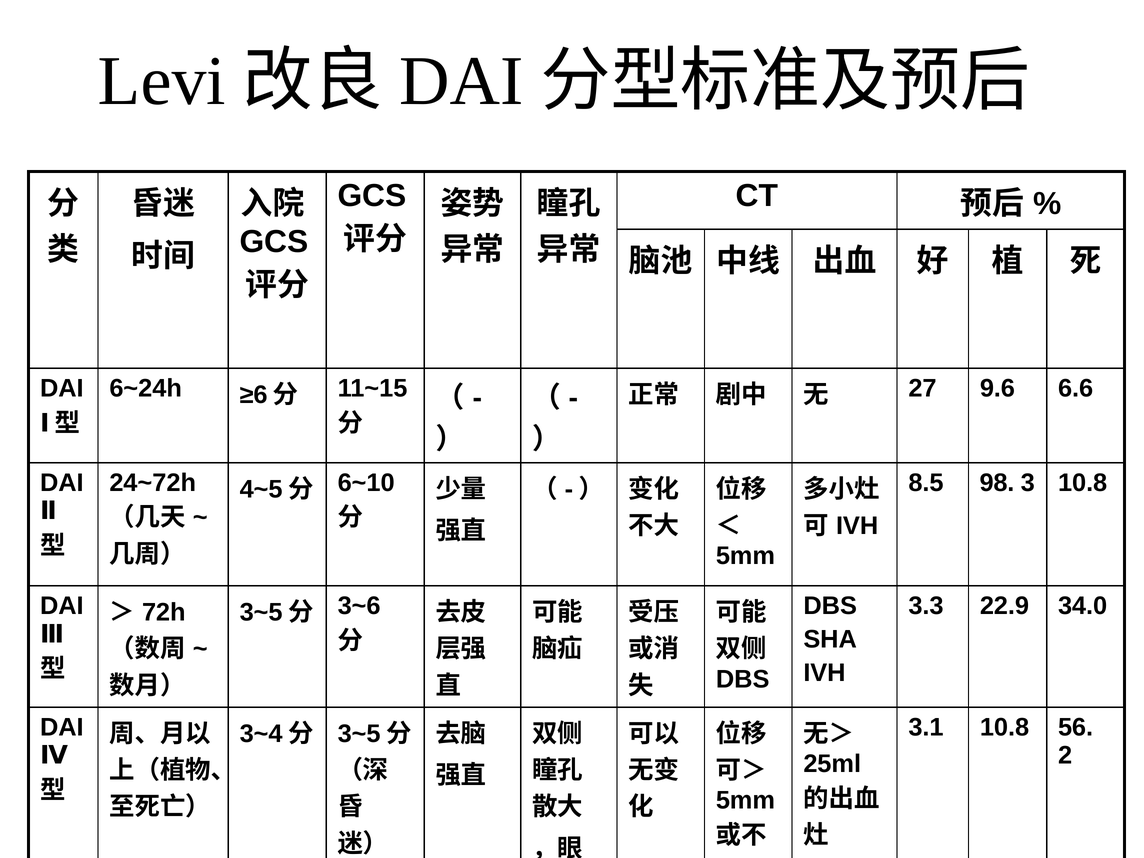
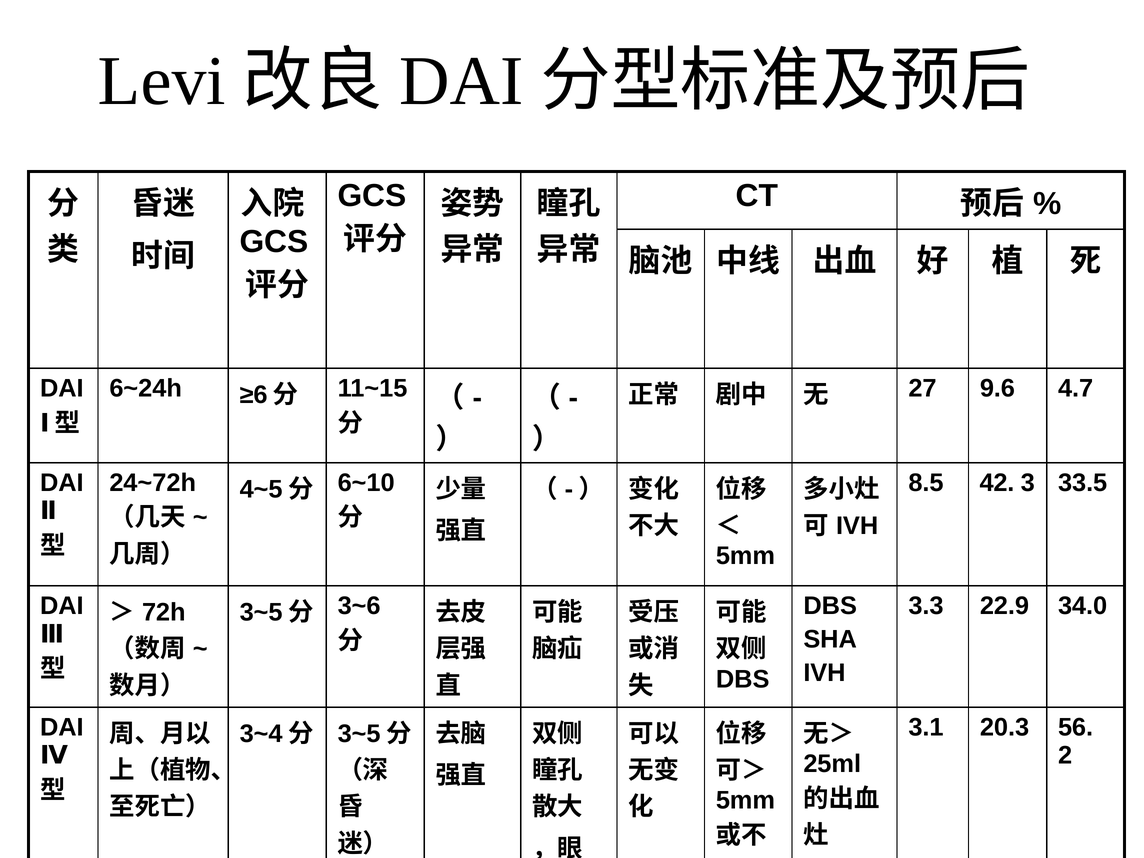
6.6: 6.6 -> 4.7
98: 98 -> 42
3 10.8: 10.8 -> 33.5
3.1 10.8: 10.8 -> 20.3
